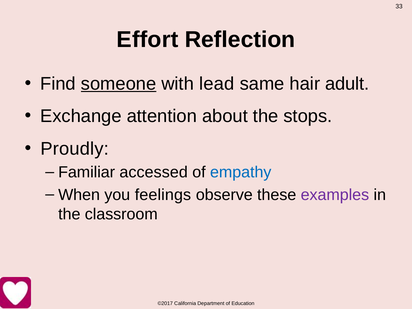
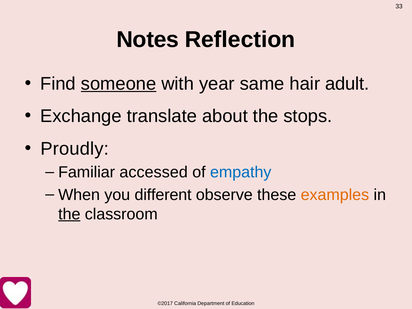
Effort: Effort -> Notes
lead: lead -> year
attention: attention -> translate
feelings: feelings -> different
examples colour: purple -> orange
the at (69, 214) underline: none -> present
